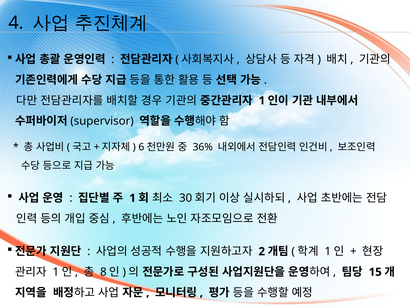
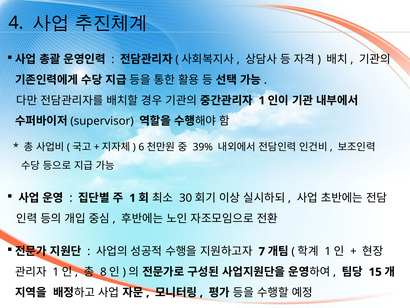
36%: 36% -> 39%
2: 2 -> 7
